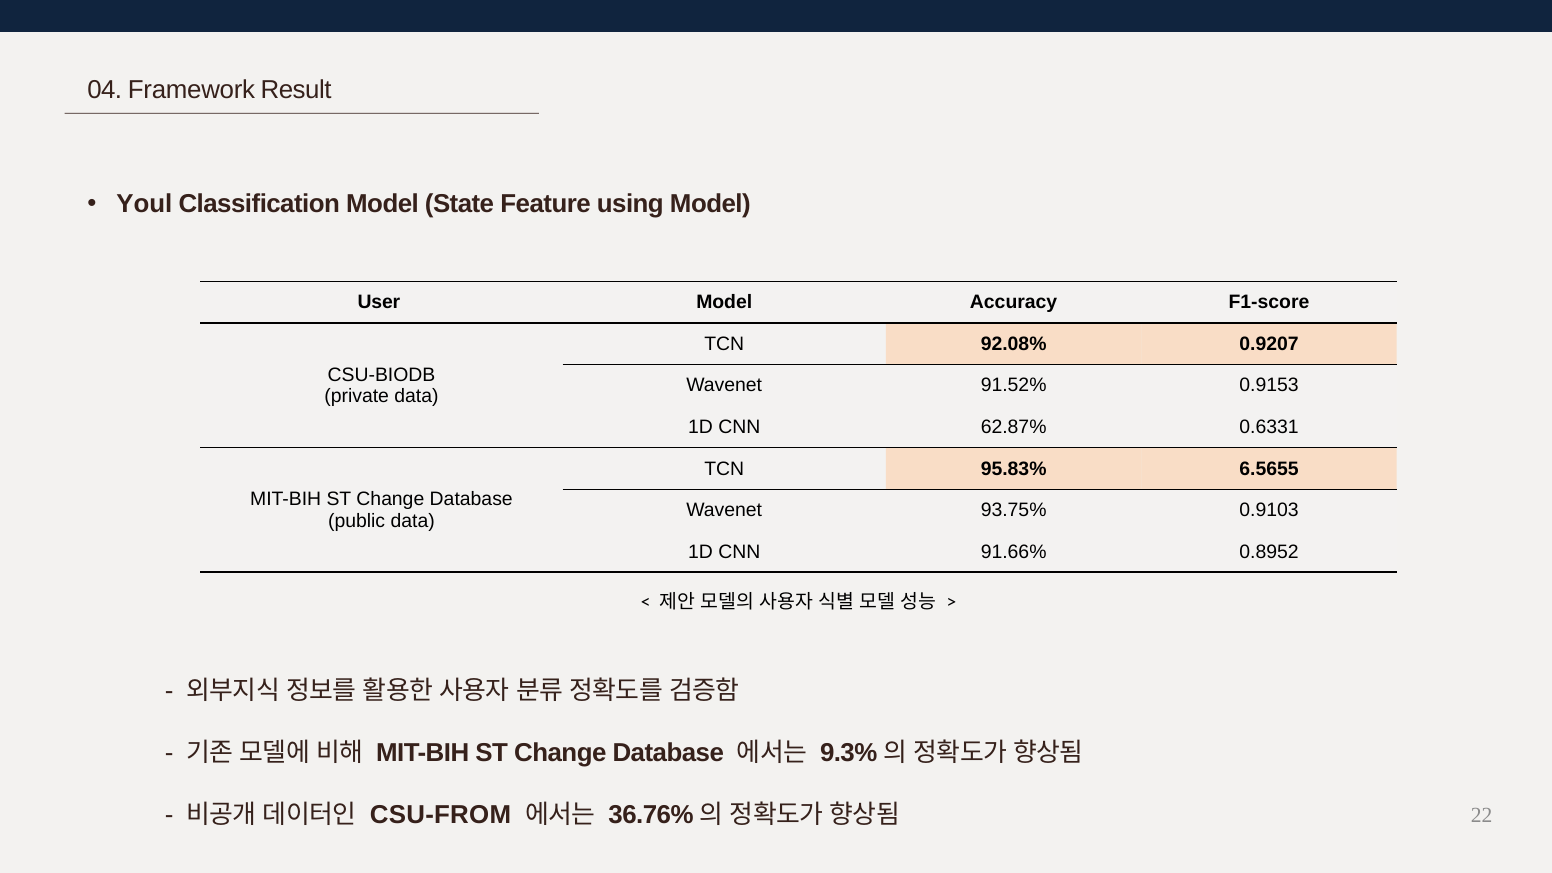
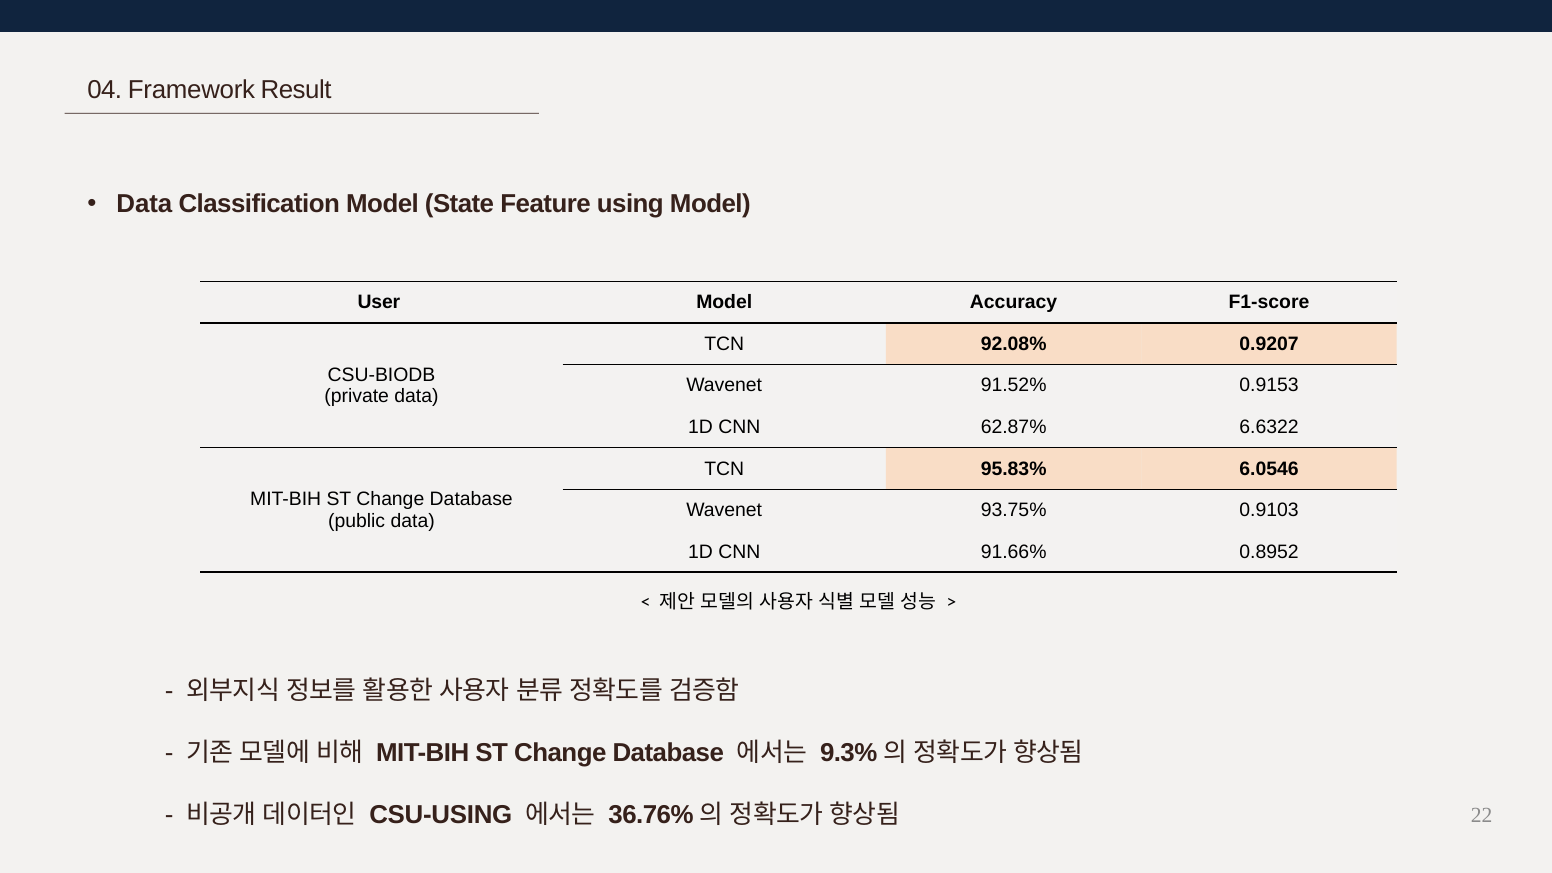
Youl at (144, 204): Youl -> Data
0.6331: 0.6331 -> 6.6322
6.5655: 6.5655 -> 6.0546
CSU-FROM: CSU-FROM -> CSU-USING
